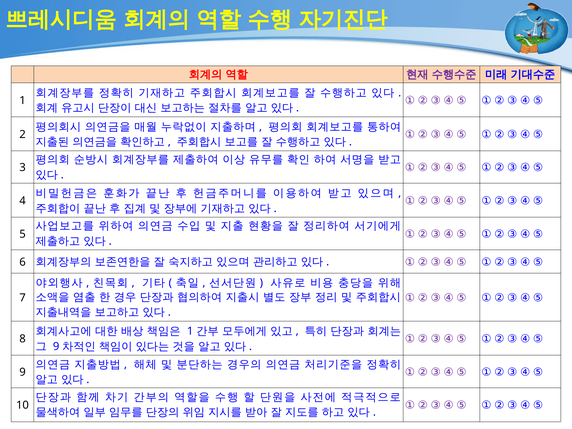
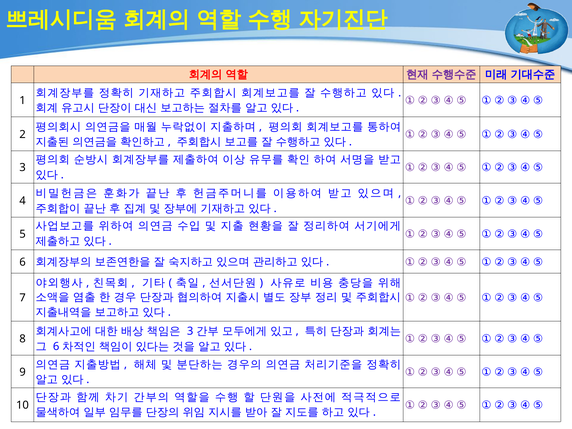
1 at (190, 331): 1 -> 3
9 at (56, 346): 9 -> 6
